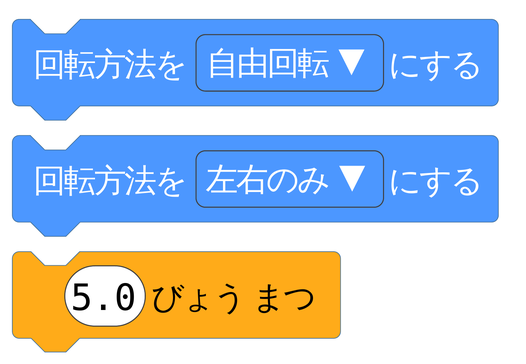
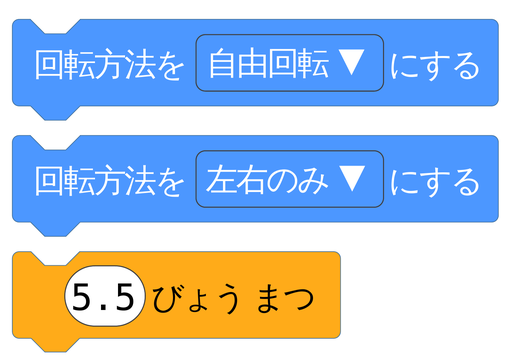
5.0: 5.0 -> 5.5
